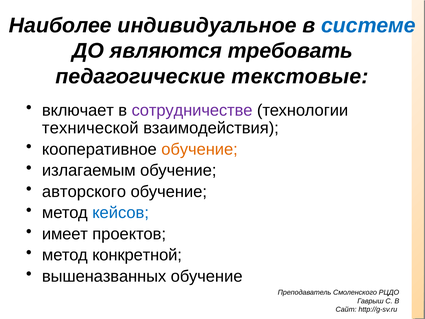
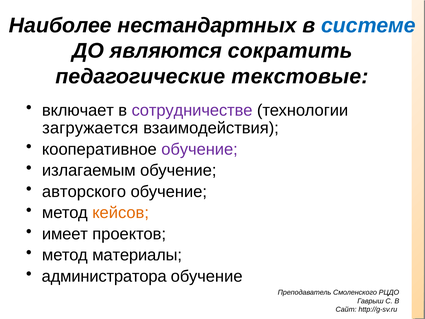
индивидуальное: индивидуальное -> нестандартных
требовать: требовать -> сократить
технической: технической -> загружается
обучение at (200, 149) colour: orange -> purple
кейсов colour: blue -> orange
конкретной: конкретной -> материалы
вышеназванных: вышеназванных -> администратора
